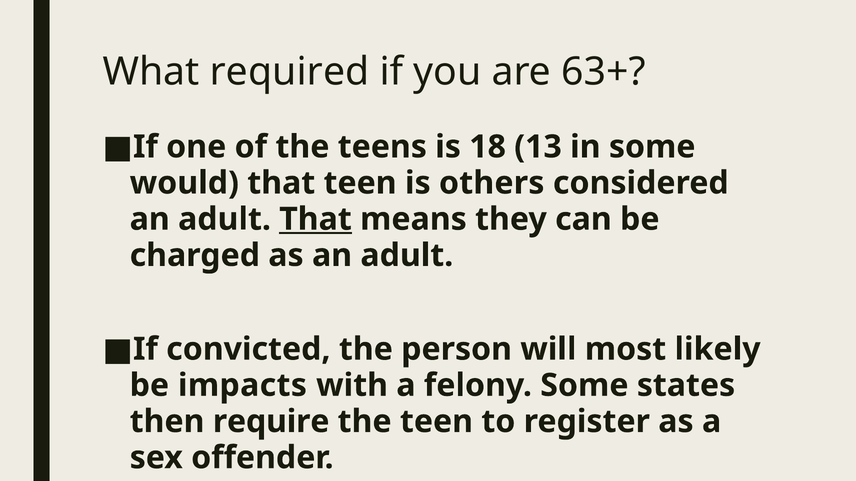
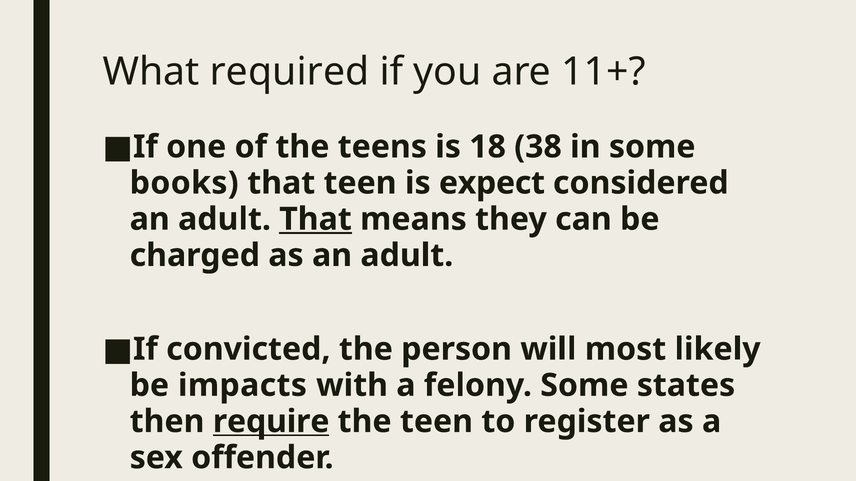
63+: 63+ -> 11+
13: 13 -> 38
would: would -> books
others: others -> expect
require underline: none -> present
